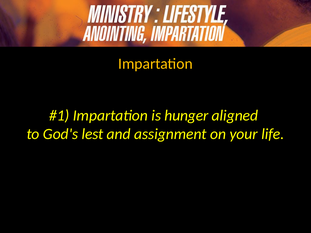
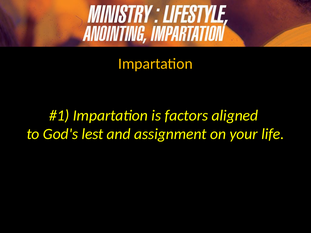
hunger: hunger -> factors
